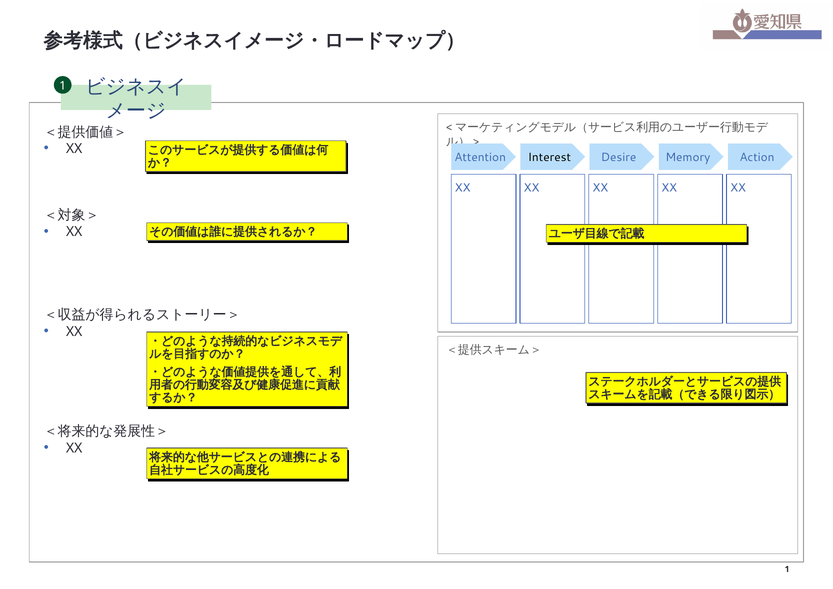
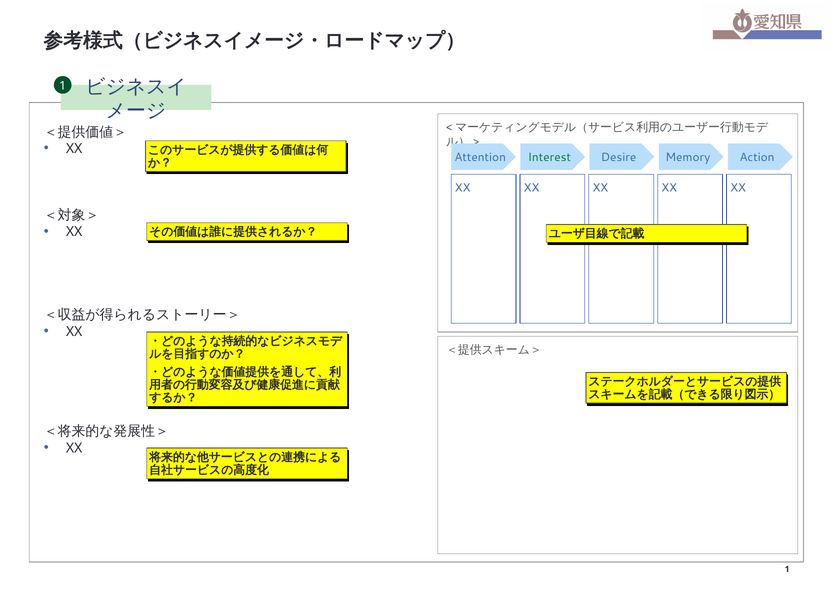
Interest colour: black -> green
